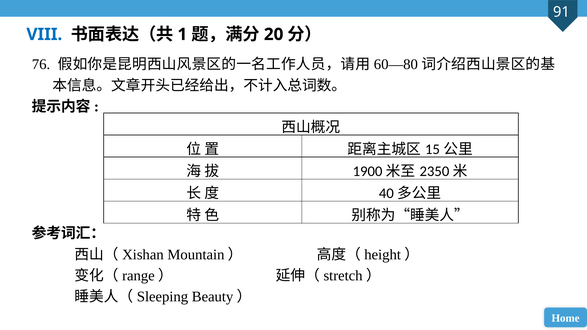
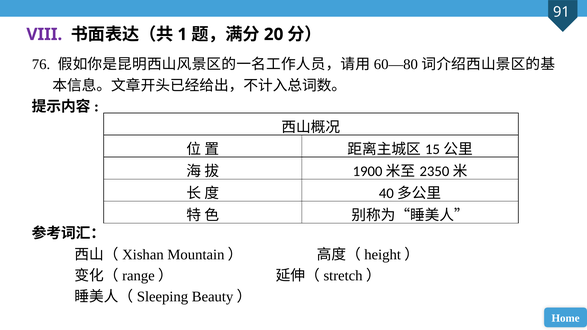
VIII colour: blue -> purple
